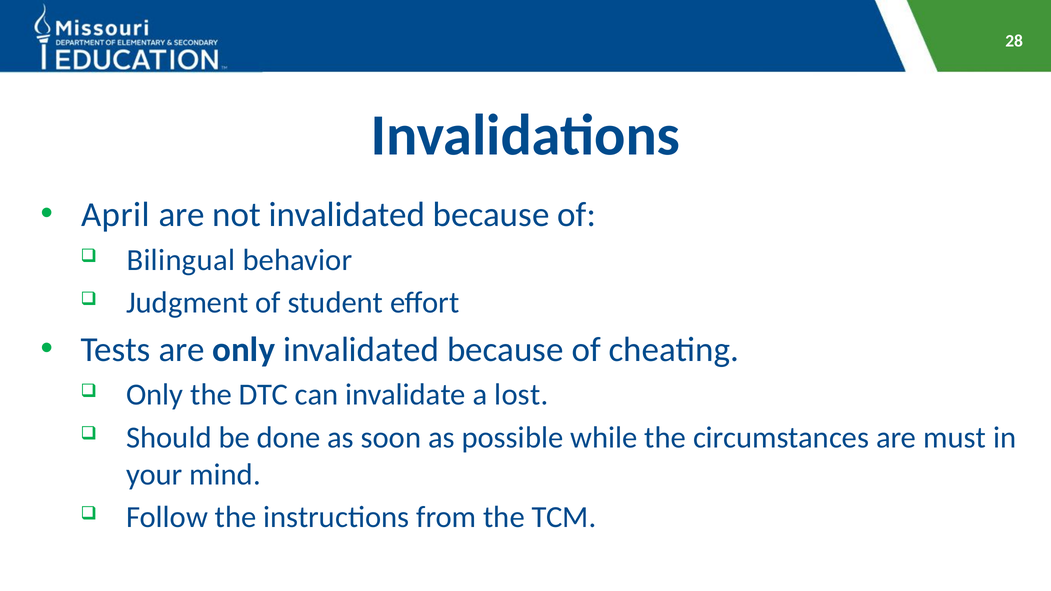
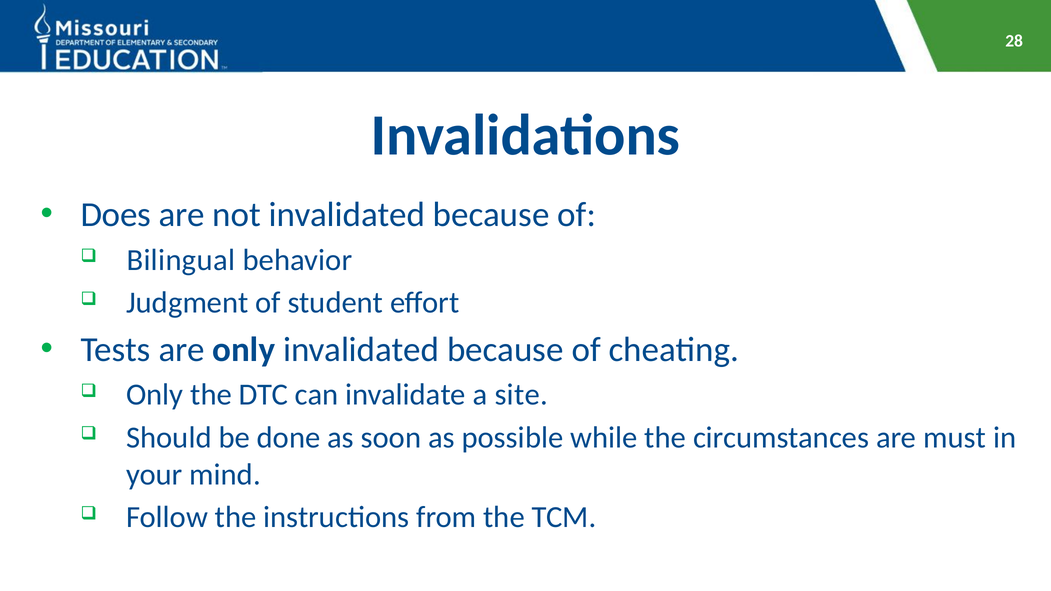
April: April -> Does
lost: lost -> site
